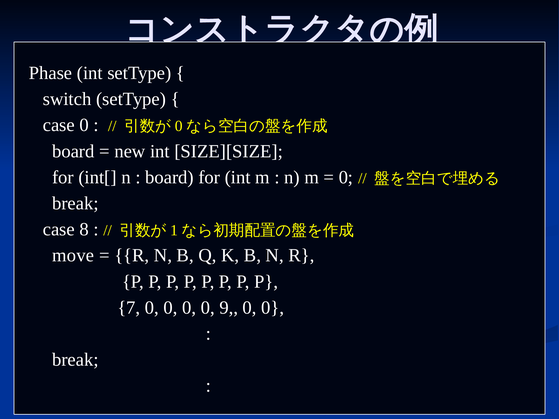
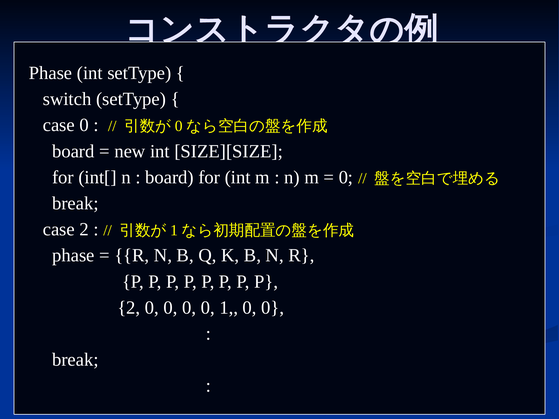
case 8: 8 -> 2
move at (73, 256): move -> phase
7 at (129, 308): 7 -> 2
9: 9 -> 1
